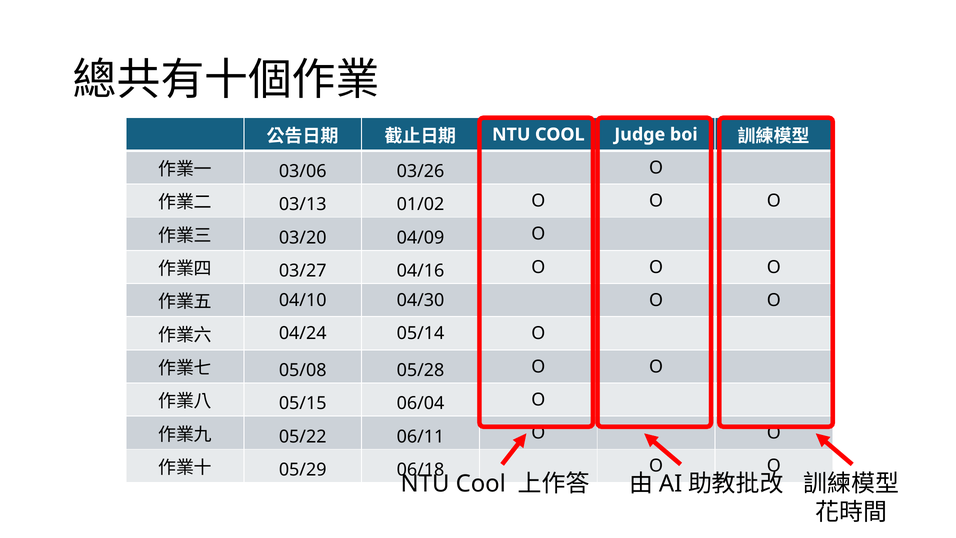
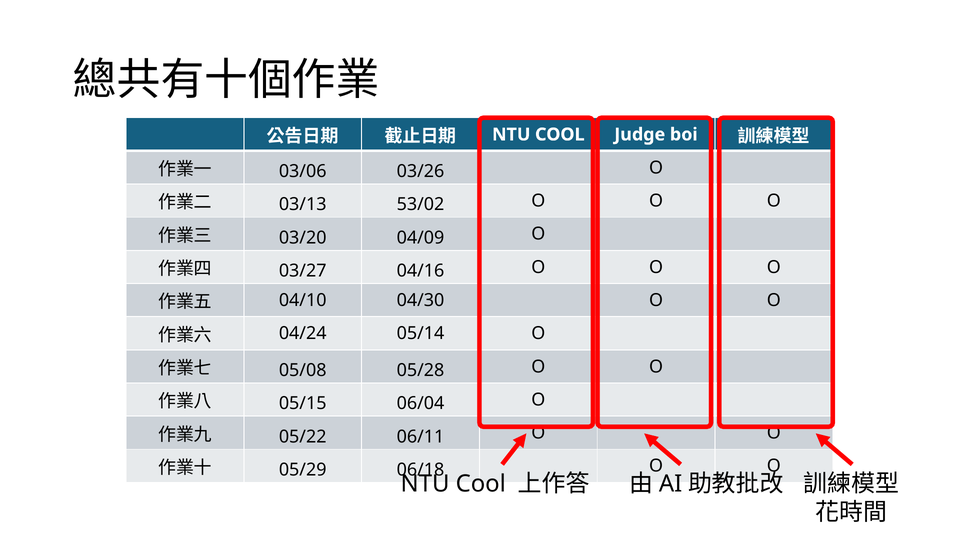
01/02: 01/02 -> 53/02
